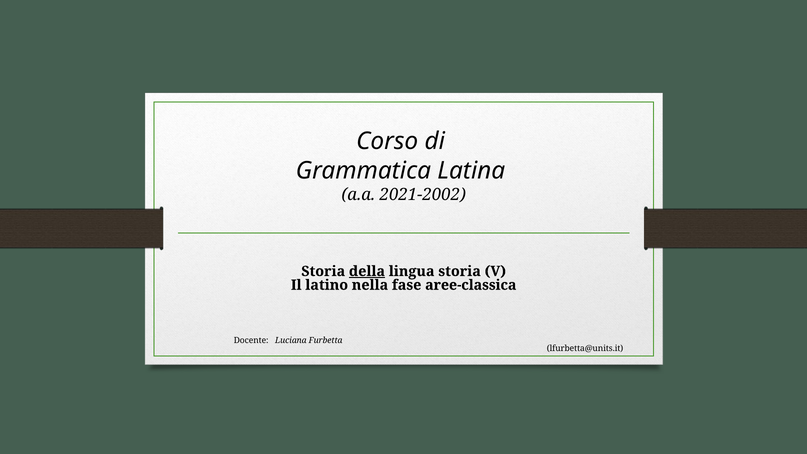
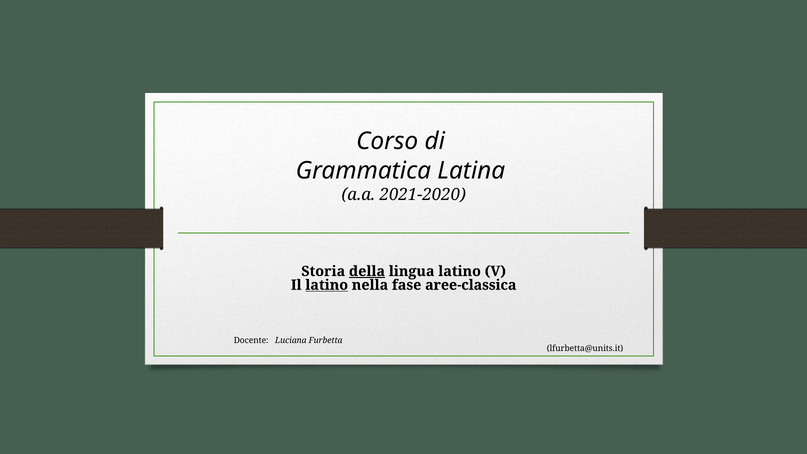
2021-2002: 2021-2002 -> 2021-2020
lingua storia: storia -> latino
latino at (327, 285) underline: none -> present
